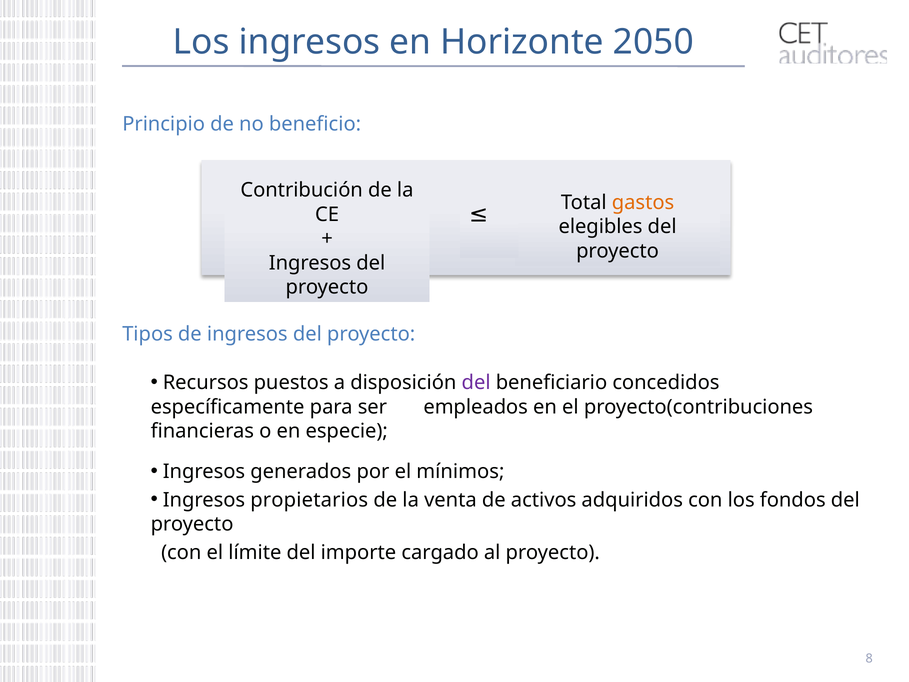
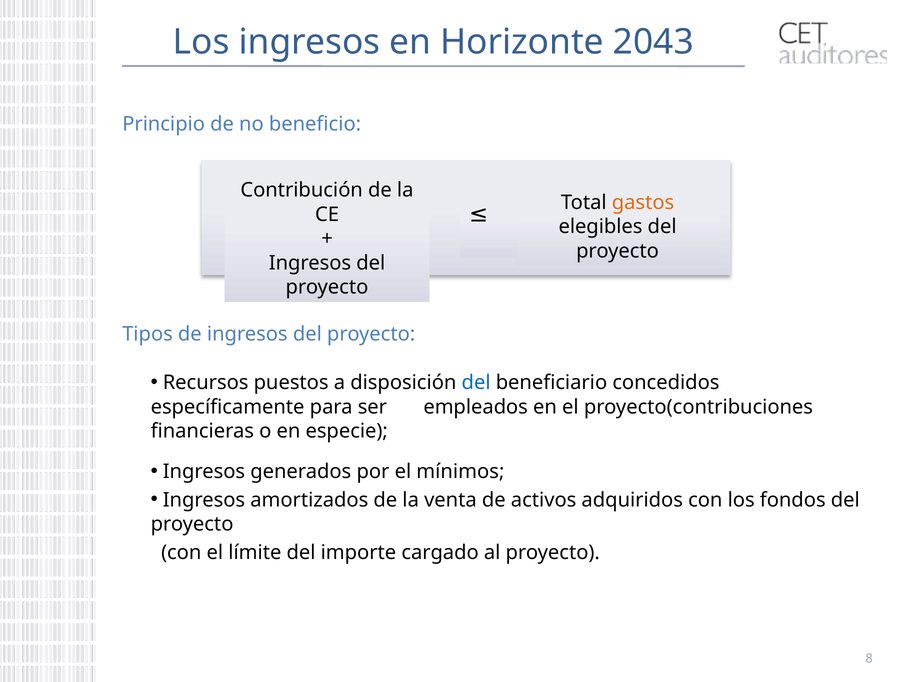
2050: 2050 -> 2043
del at (476, 383) colour: purple -> blue
propietarios: propietarios -> amortizados
